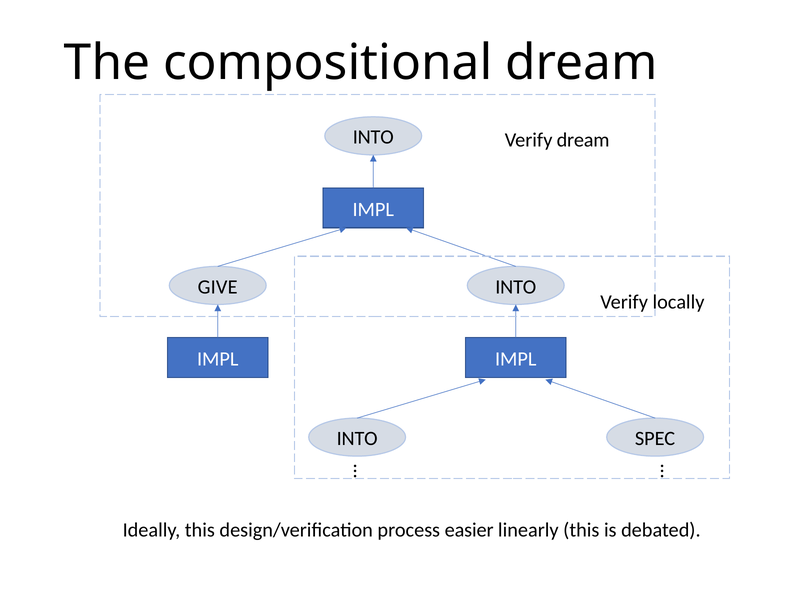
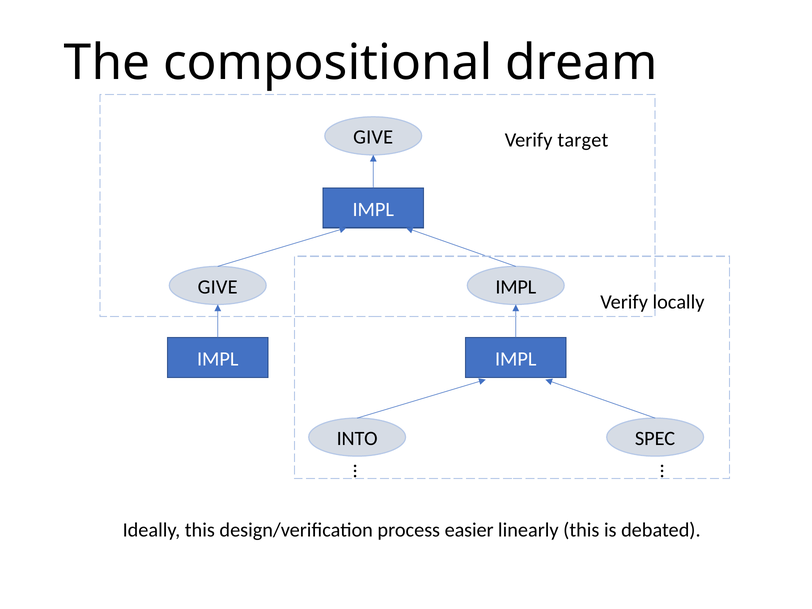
INTO at (373, 137): INTO -> GIVE
Verify dream: dream -> target
INTO at (516, 287): INTO -> IMPL
